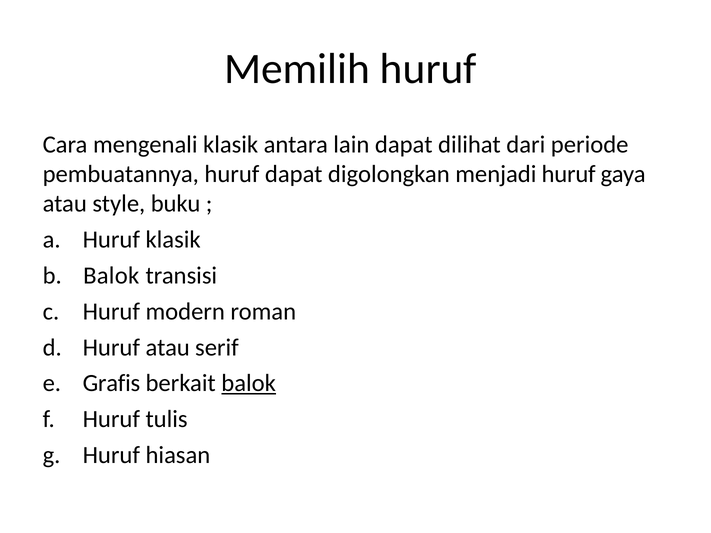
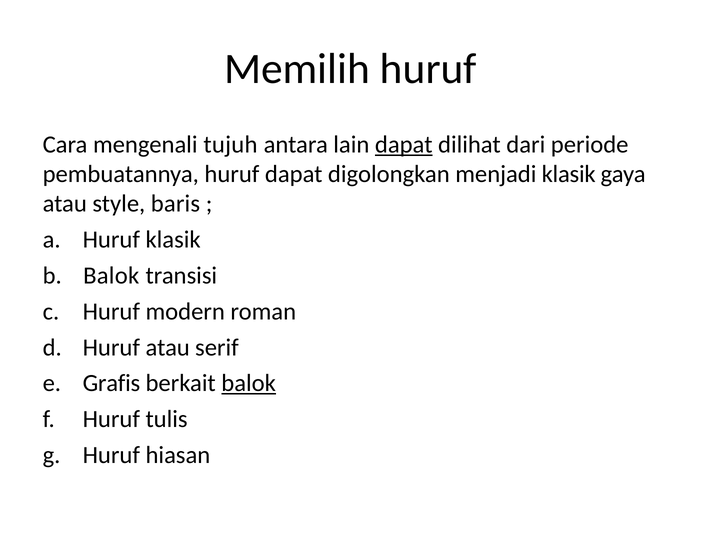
mengenali klasik: klasik -> tujuh
dapat at (404, 145) underline: none -> present
menjadi huruf: huruf -> klasik
buku: buku -> baris
